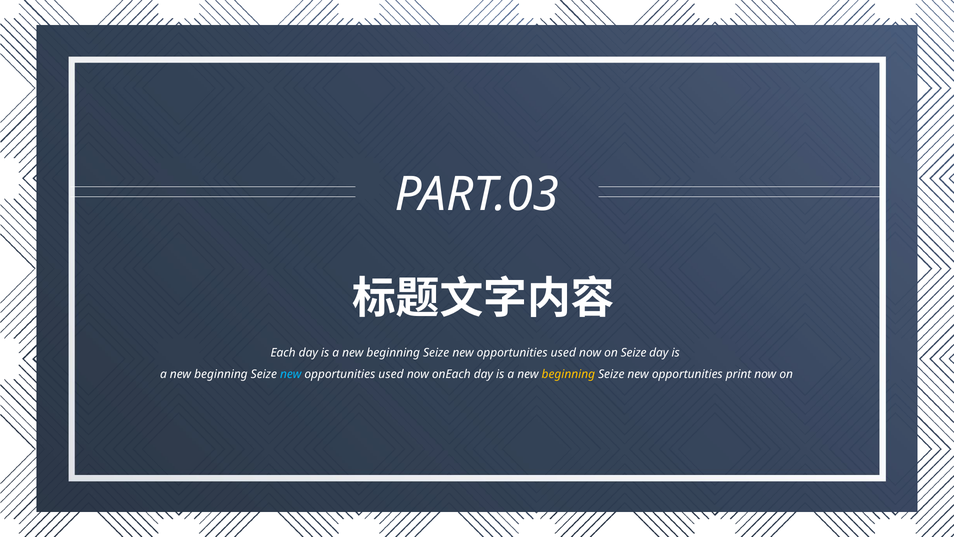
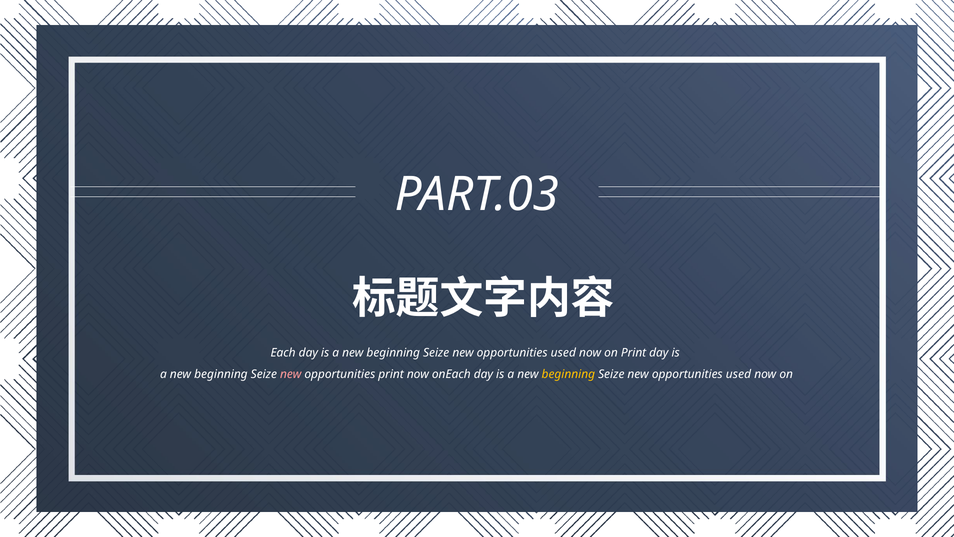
on Seize: Seize -> Print
new at (291, 374) colour: light blue -> pink
used at (391, 374): used -> print
print at (739, 374): print -> used
